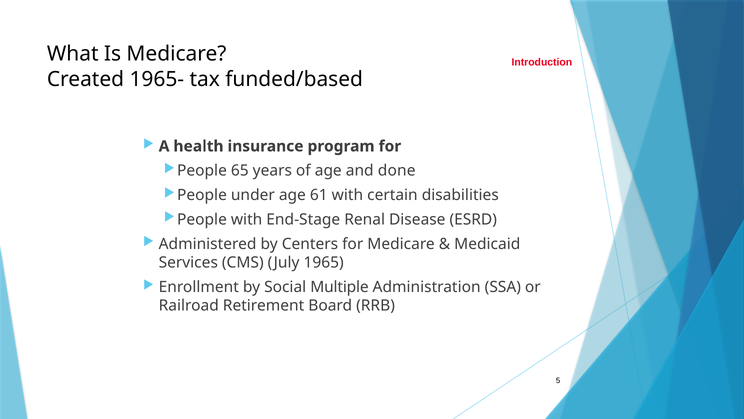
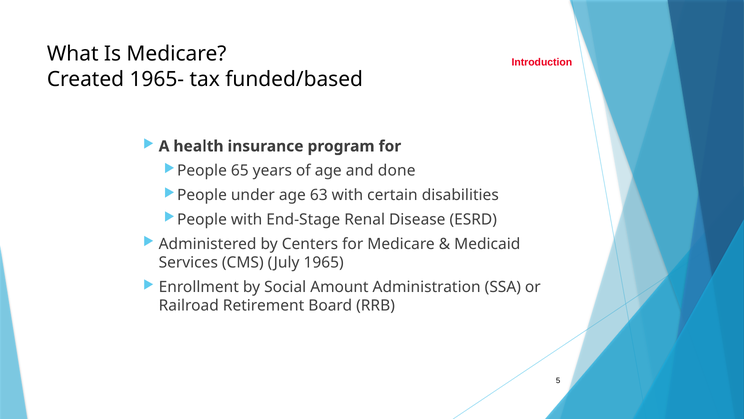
61: 61 -> 63
Multiple: Multiple -> Amount
